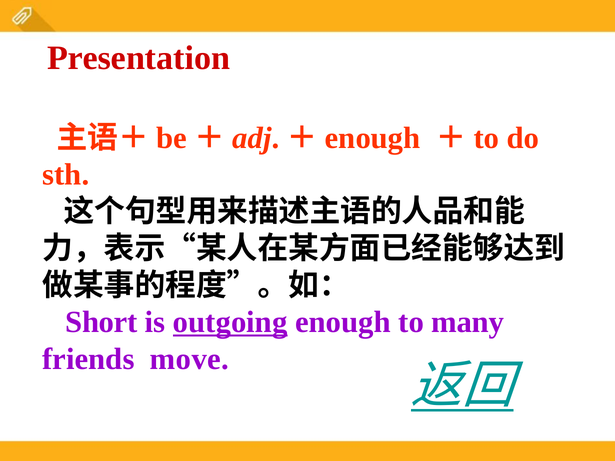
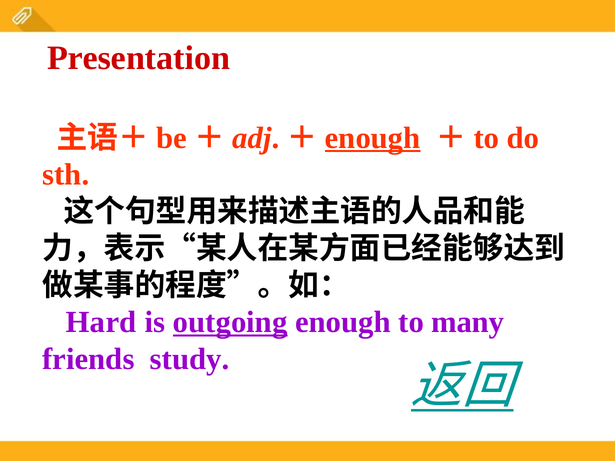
enough at (373, 138) underline: none -> present
Short: Short -> Hard
move: move -> study
